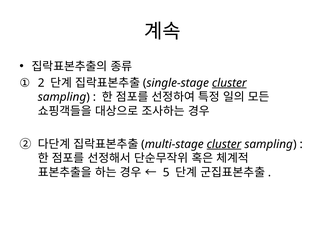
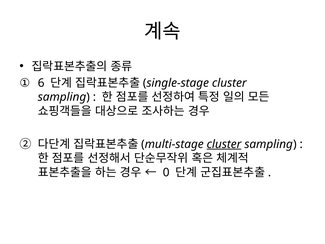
2: 2 -> 6
cluster at (229, 83) underline: present -> none
5: 5 -> 0
